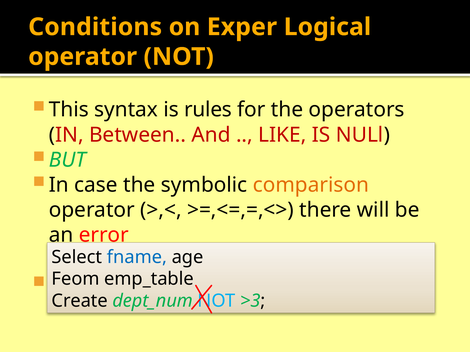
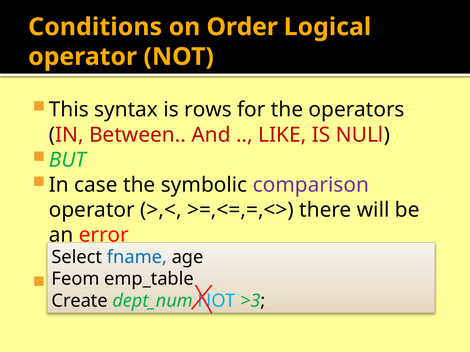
Exper: Exper -> Order
rules: rules -> rows
comparison colour: orange -> purple
